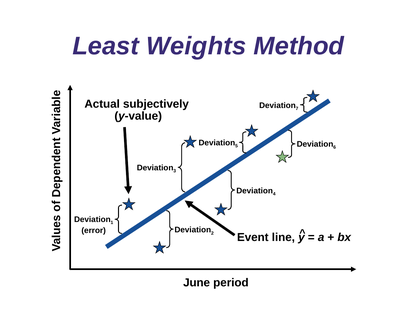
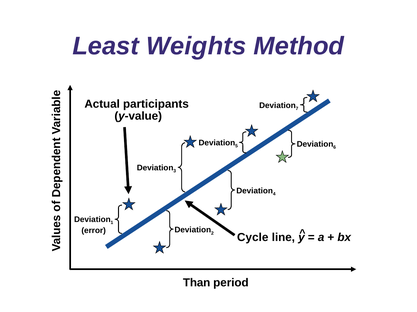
subjectively: subjectively -> participants
Event: Event -> Cycle
June: June -> Than
